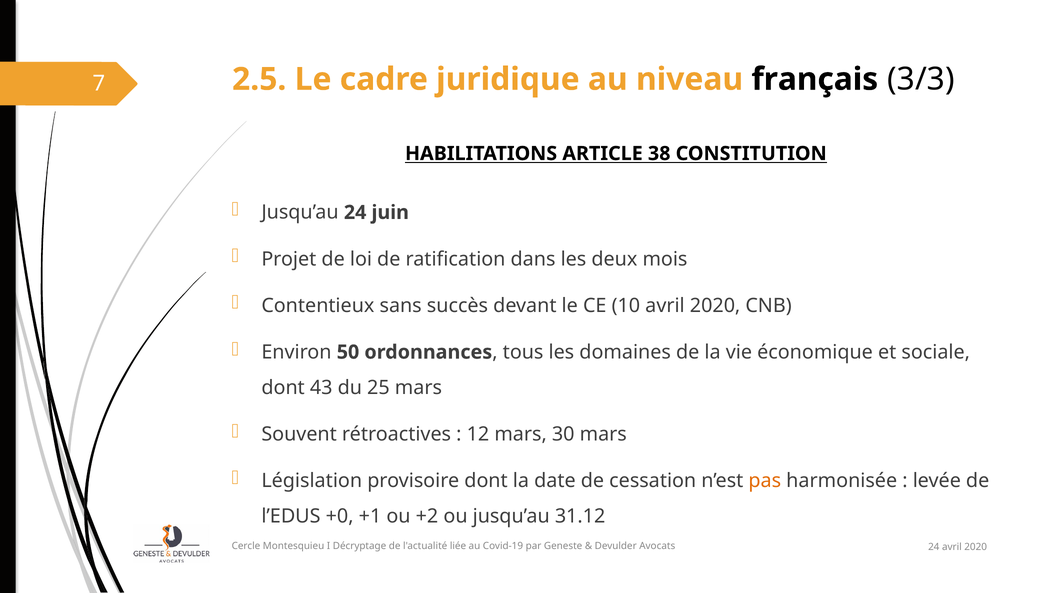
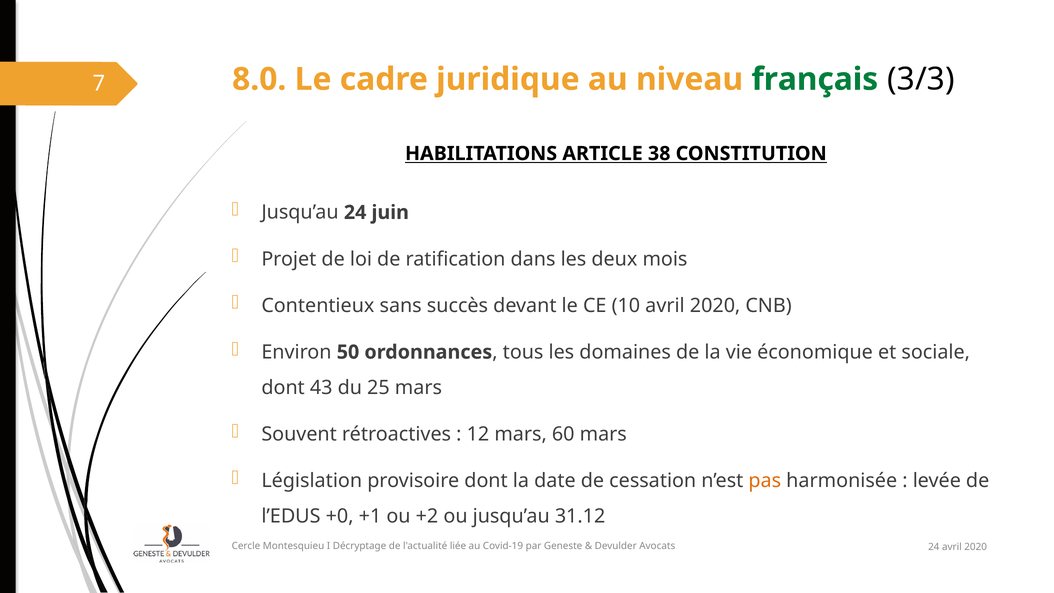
2.5: 2.5 -> 8.0
français colour: black -> green
30: 30 -> 60
